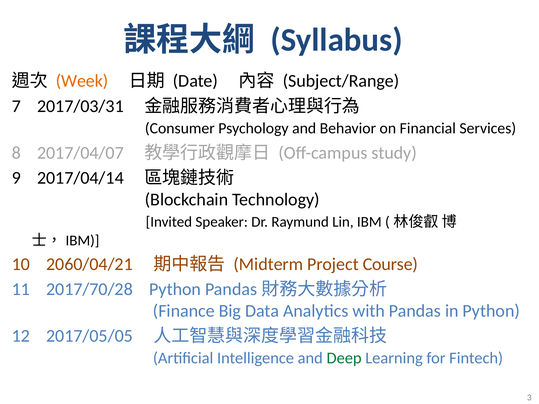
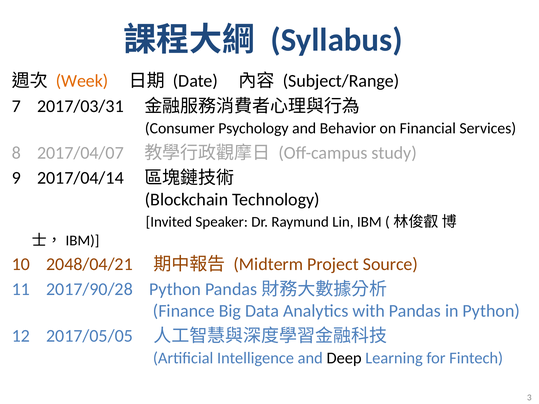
2060/04/21: 2060/04/21 -> 2048/04/21
Course: Course -> Source
2017/70/28: 2017/70/28 -> 2017/90/28
Deep colour: green -> black
